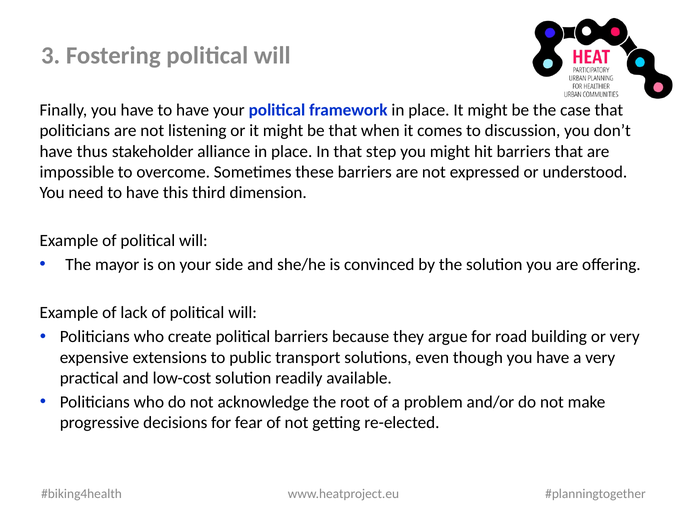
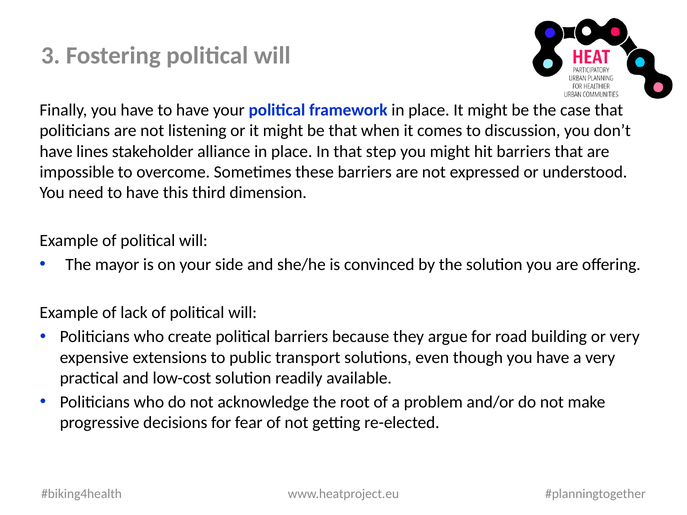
thus: thus -> lines
